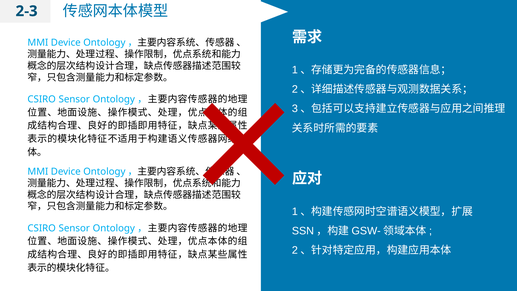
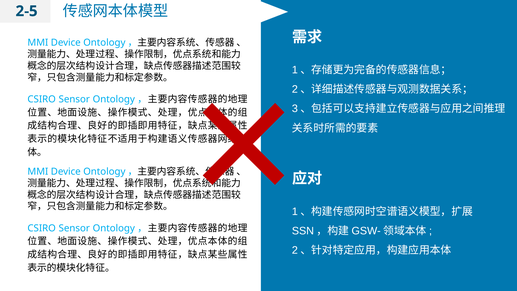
2-3: 2-3 -> 2-5
